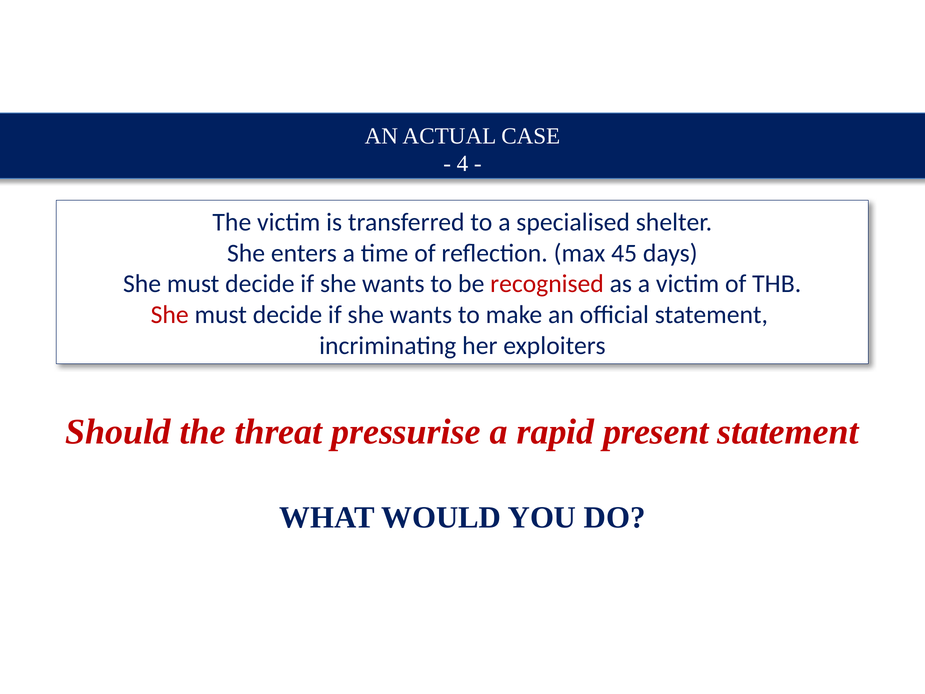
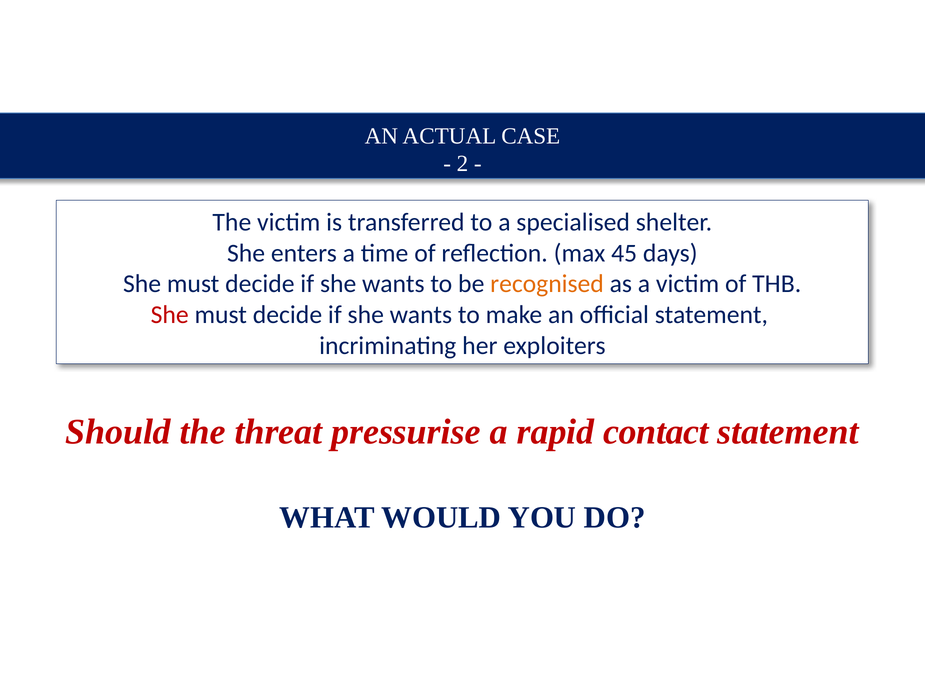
4: 4 -> 2
recognised colour: red -> orange
present: present -> contact
